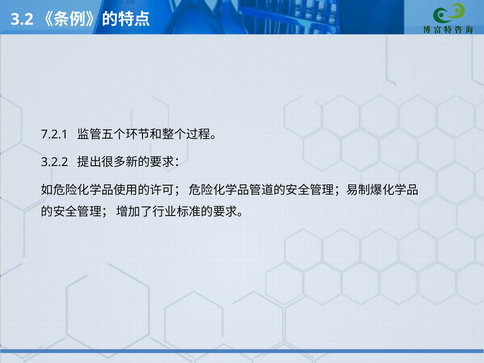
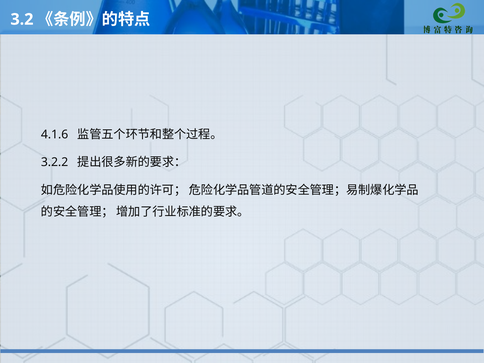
7.2.1: 7.2.1 -> 4.1.6
